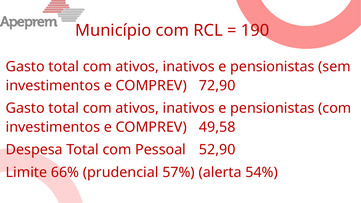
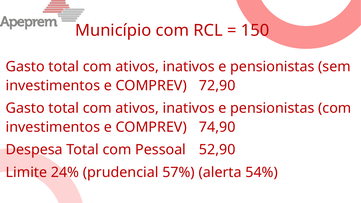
190: 190 -> 150
49,58: 49,58 -> 74,90
66%: 66% -> 24%
